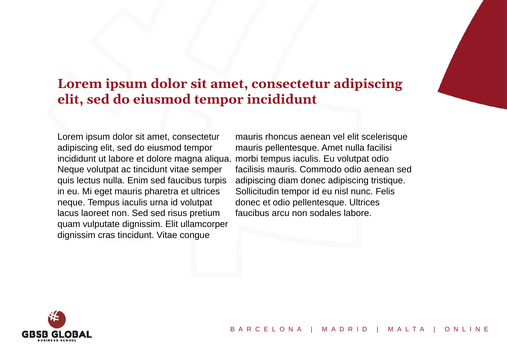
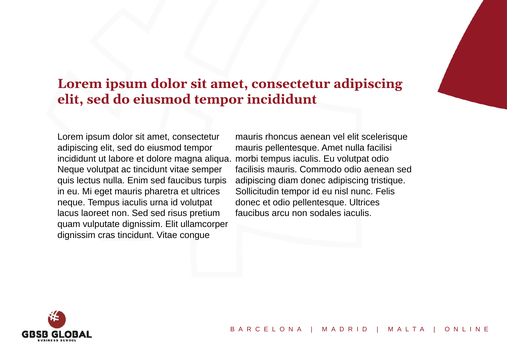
sodales labore: labore -> iaculis
